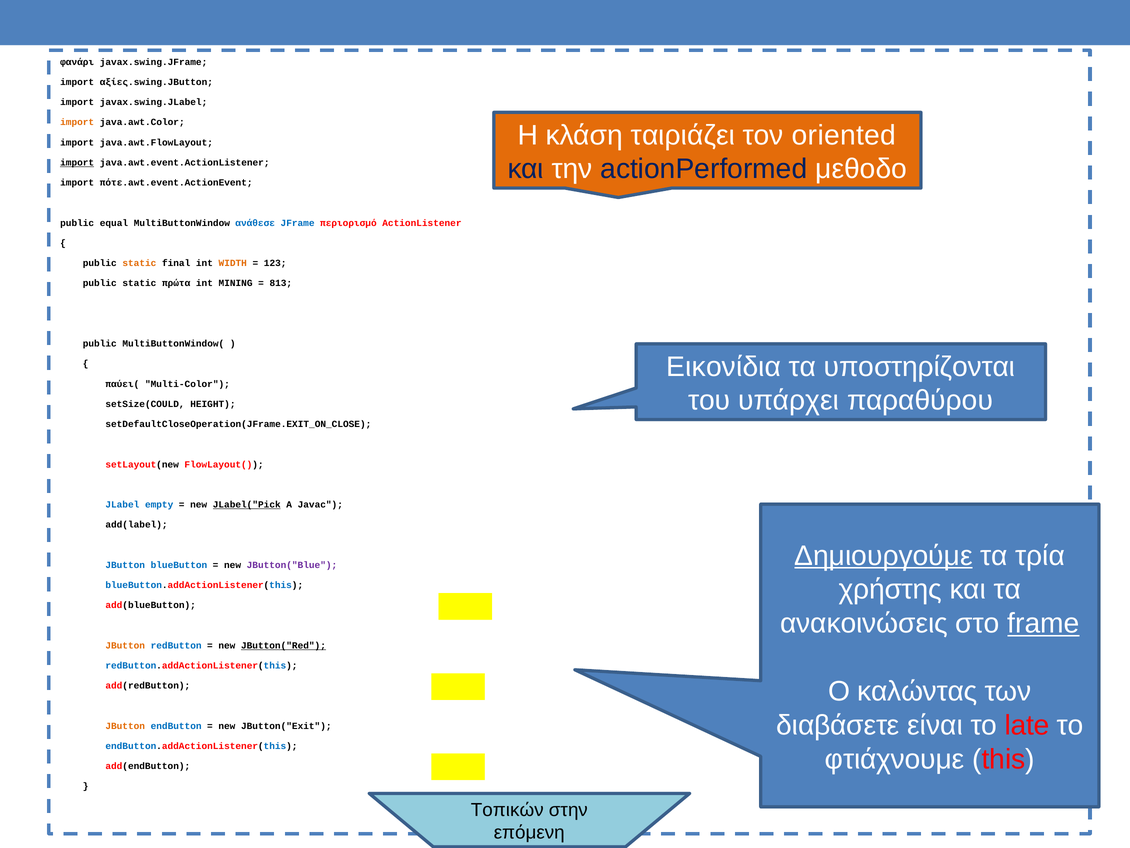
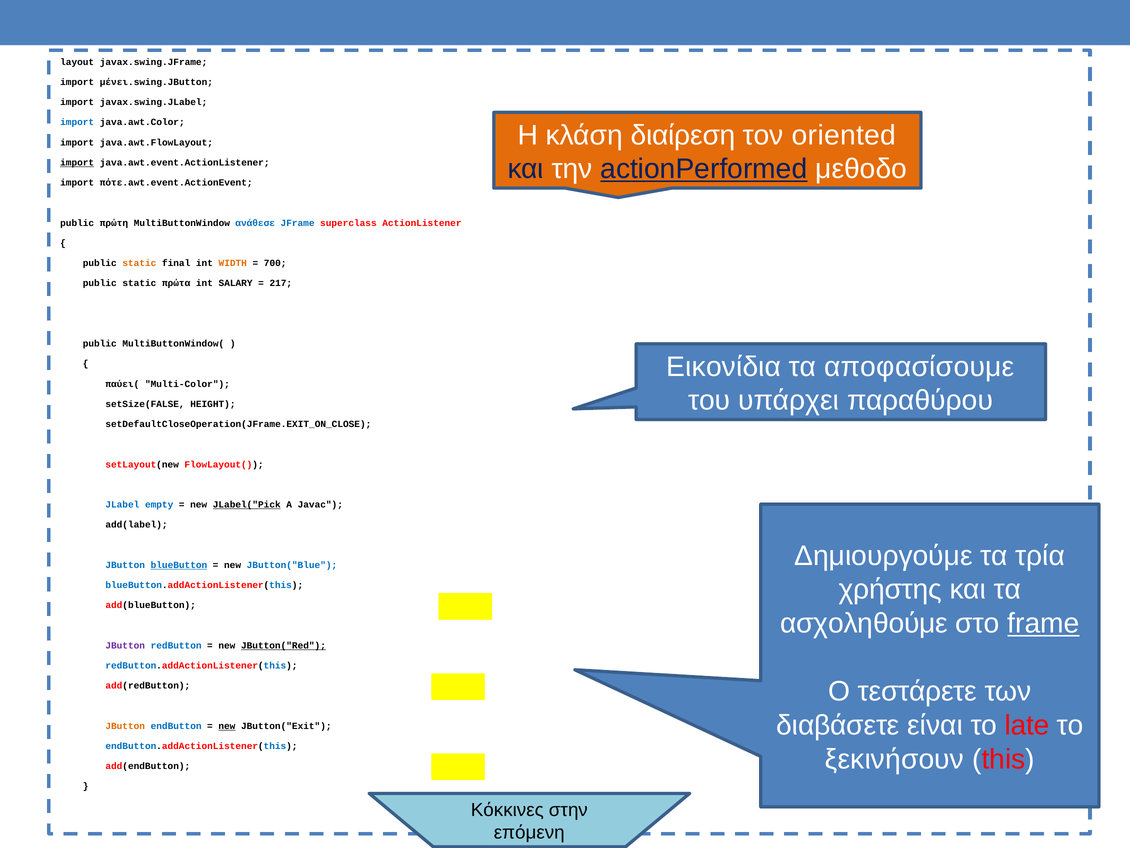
φανάρι: φανάρι -> layout
αξίες.swing.JButton: αξίες.swing.JButton -> μένει.swing.JButton
import at (77, 122) colour: orange -> blue
ταιριάζει: ταιριάζει -> διαίρεση
actionPerformed underline: none -> present
equal: equal -> πρώτη
περιορισμό: περιορισμό -> superclass
123: 123 -> 700
MINING: MINING -> SALARY
813: 813 -> 217
υποστηρίζονται: υποστηρίζονται -> αποφασίσουμε
setSize(COULD: setSize(COULD -> setSize(FALSE
Δημιουργούμε underline: present -> none
blueButton underline: none -> present
JButton("Blue colour: purple -> blue
ανακοινώσεις: ανακοινώσεις -> ασχοληθούμε
JButton at (125, 645) colour: orange -> purple
καλώντας: καλώντας -> τεστάρετε
new at (227, 726) underline: none -> present
φτιάχνουμε: φτιάχνουμε -> ξεκινήσουν
Τοπικών: Τοπικών -> Κόκκινες
